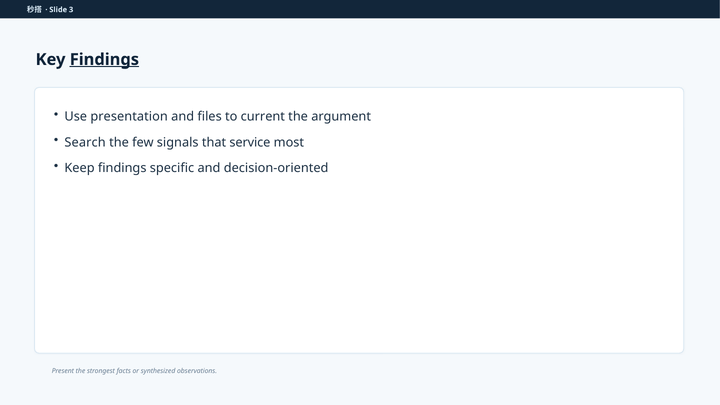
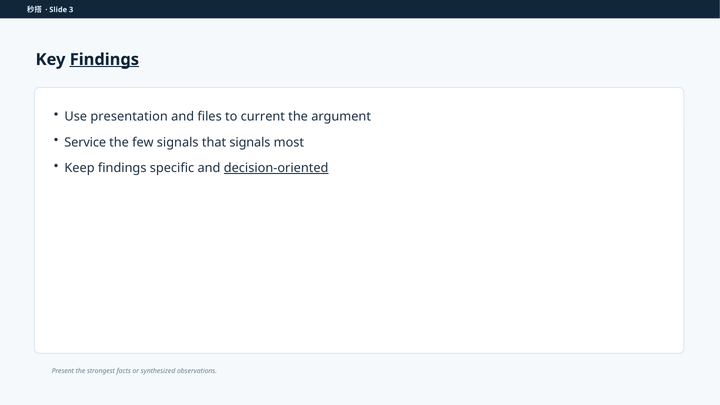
Search: Search -> Service
that service: service -> signals
decision-oriented underline: none -> present
